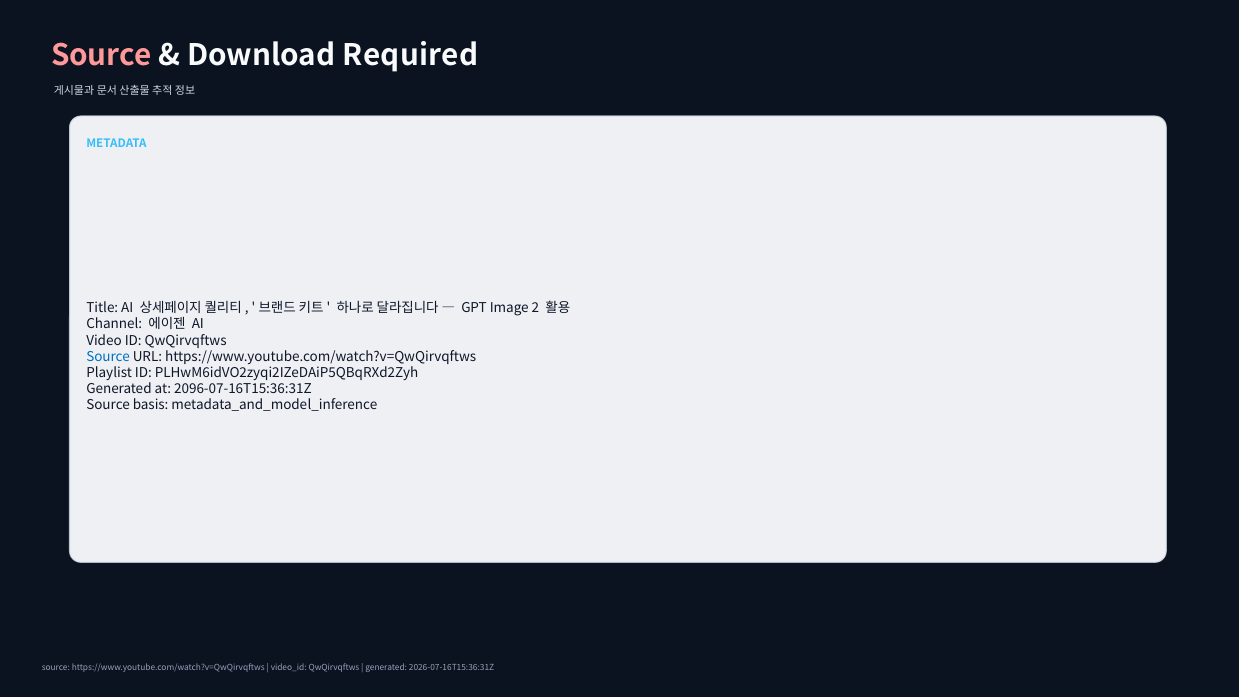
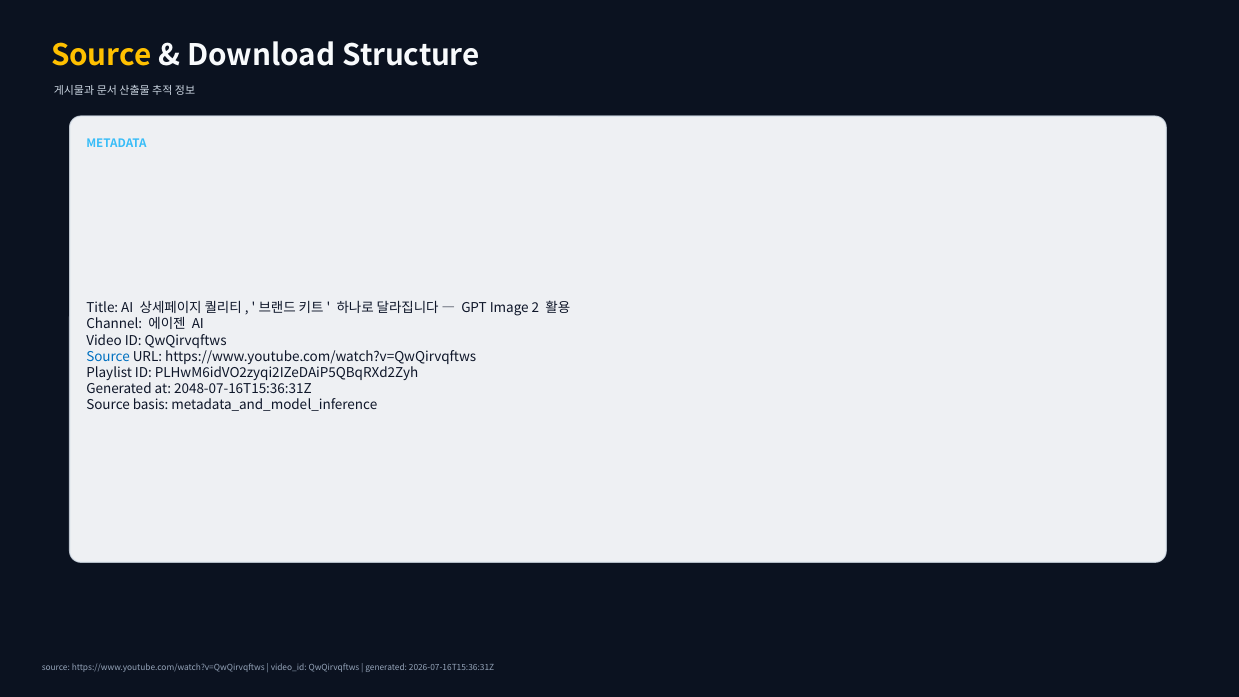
Source at (102, 56) colour: pink -> yellow
Required: Required -> Structure
2096-07-16T15:36:31Z: 2096-07-16T15:36:31Z -> 2048-07-16T15:36:31Z
